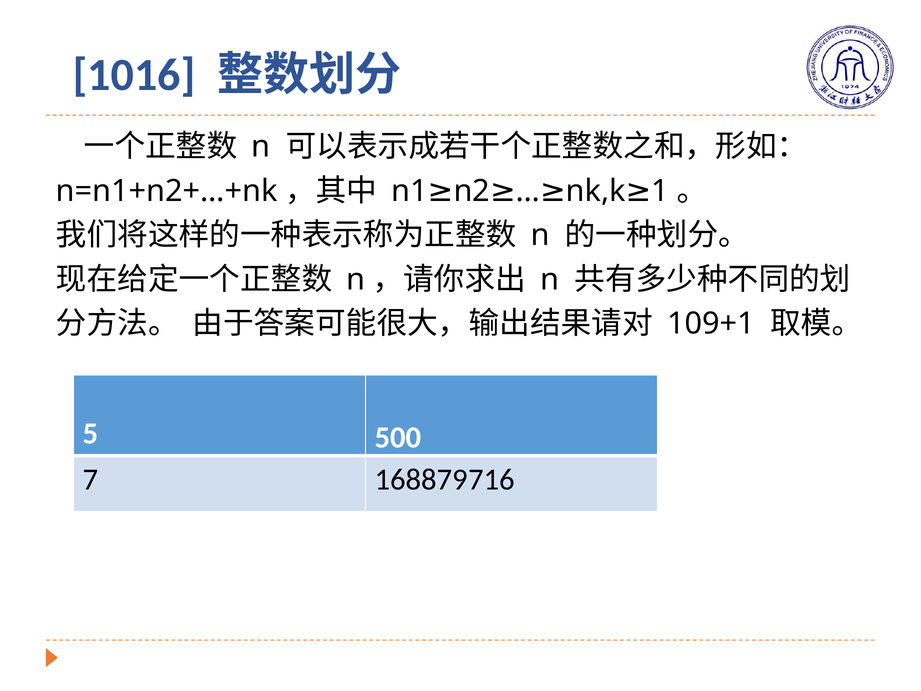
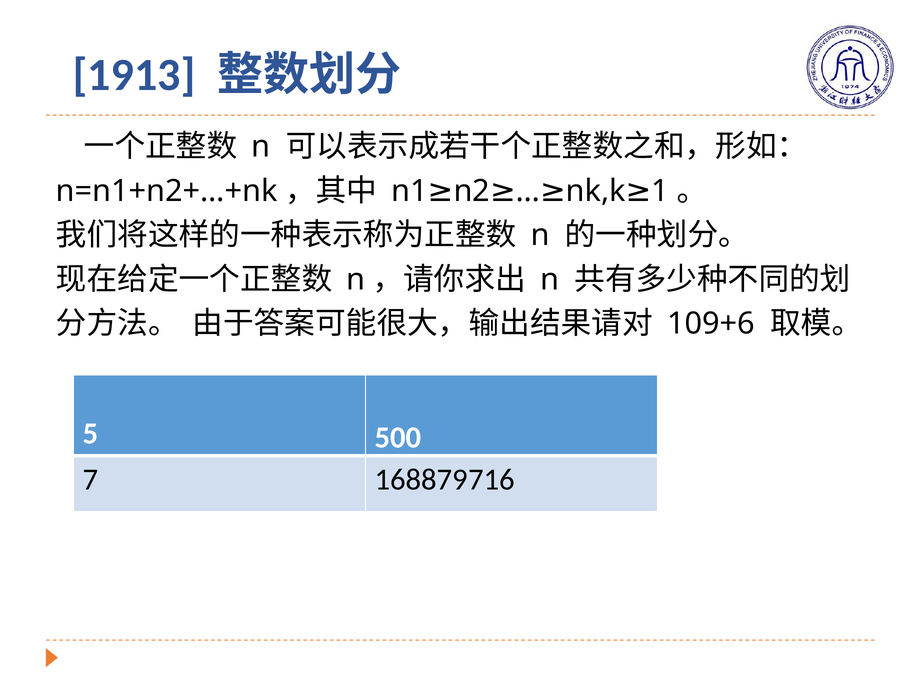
1016: 1016 -> 1913
109+1: 109+1 -> 109+6
